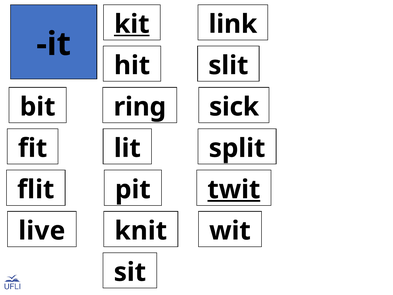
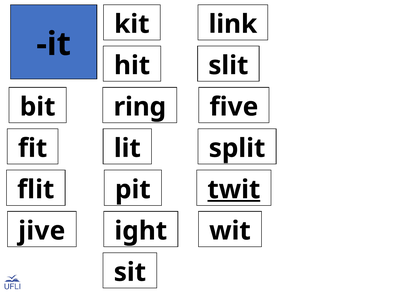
kit underline: present -> none
sick: sick -> five
live: live -> jive
knit: knit -> ight
